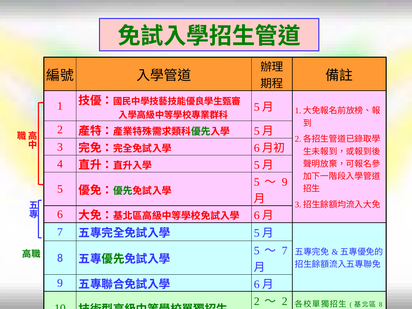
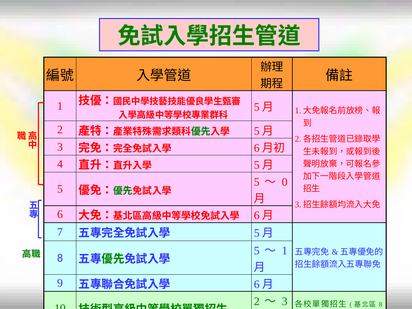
9 at (285, 182): 9 -> 0
7 at (285, 251): 7 -> 1
2 at (285, 301): 2 -> 3
